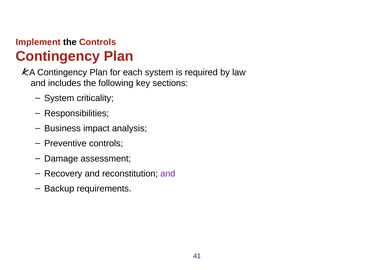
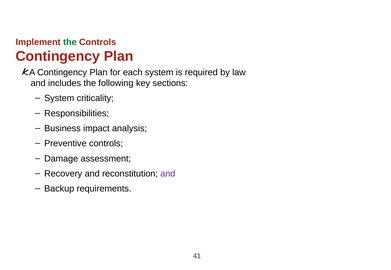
the at (70, 42) colour: black -> green
